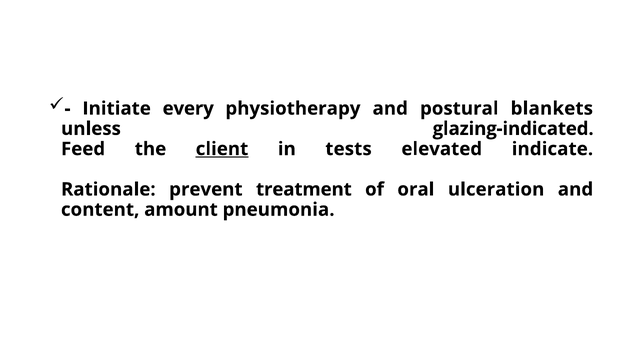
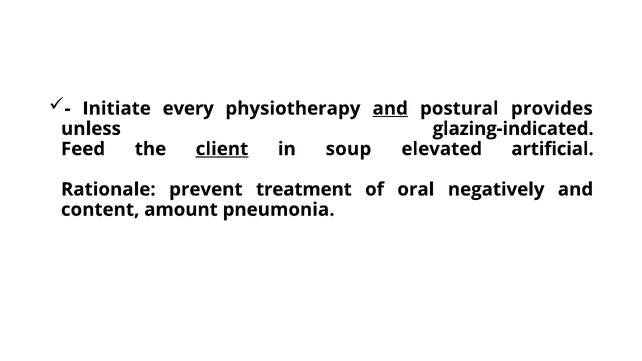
and at (390, 109) underline: none -> present
blankets: blankets -> provides
tests: tests -> soup
indicate: indicate -> artificial
ulceration: ulceration -> negatively
